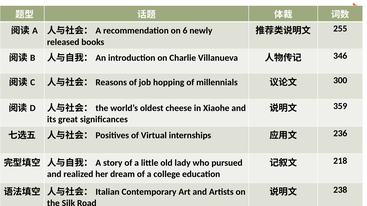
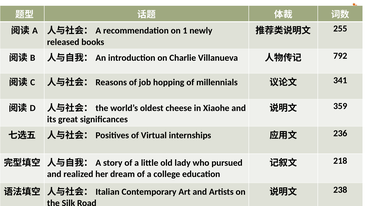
6: 6 -> 1
346: 346 -> 792
300: 300 -> 341
